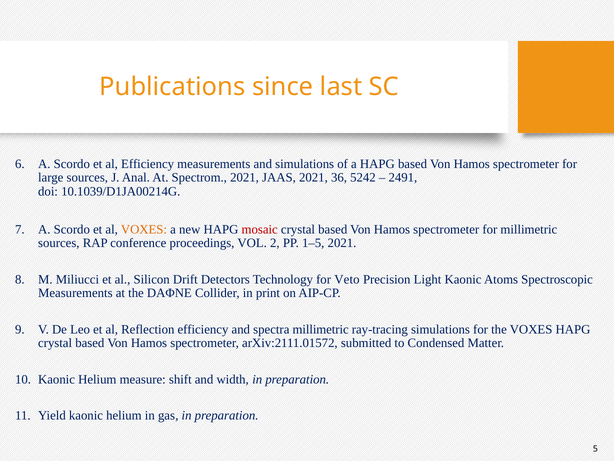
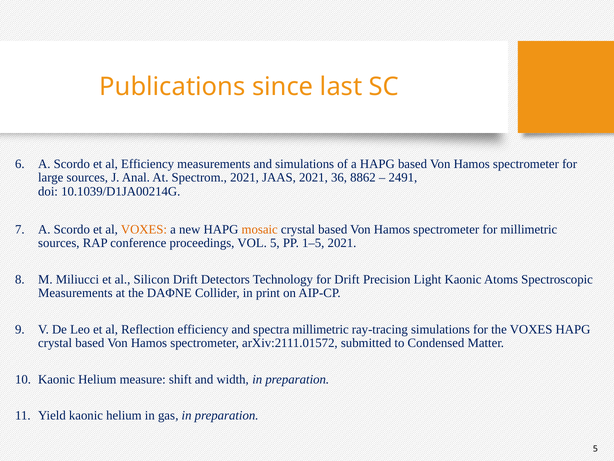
5242: 5242 -> 8862
mosaic colour: red -> orange
VOL 2: 2 -> 5
for Veto: Veto -> Drift
